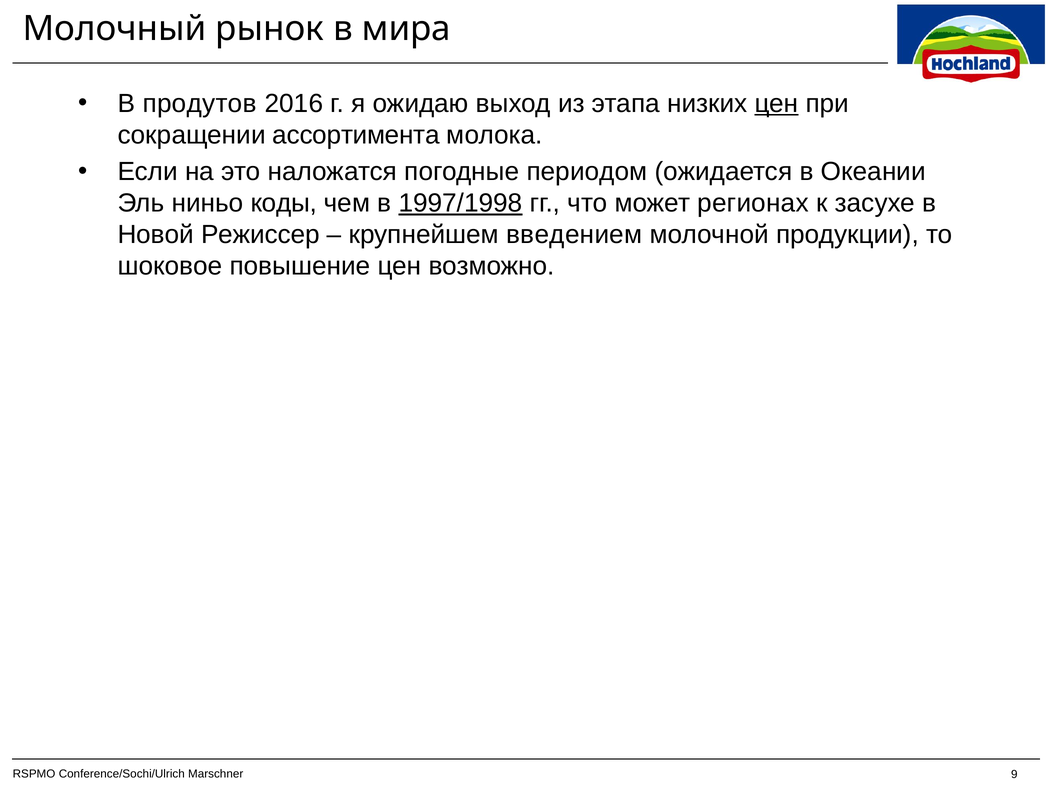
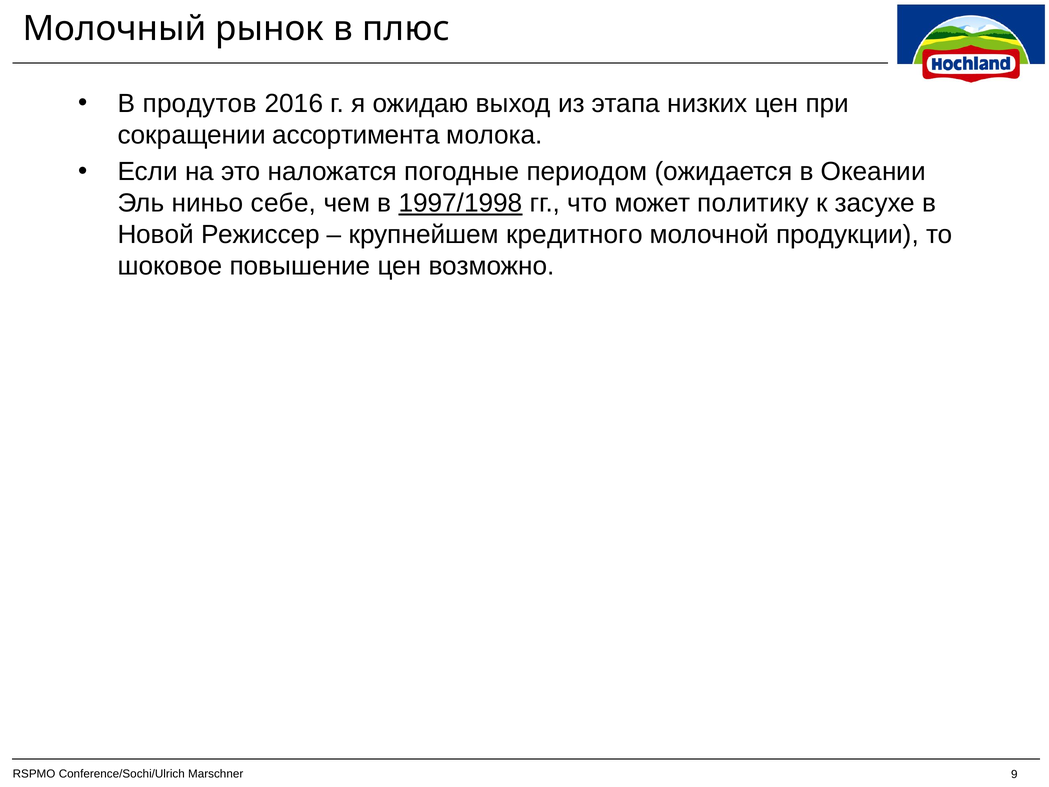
мира: мира -> плюс
цен at (777, 104) underline: present -> none
коды: коды -> себе
регионах: регионах -> политику
введением: введением -> кредитного
